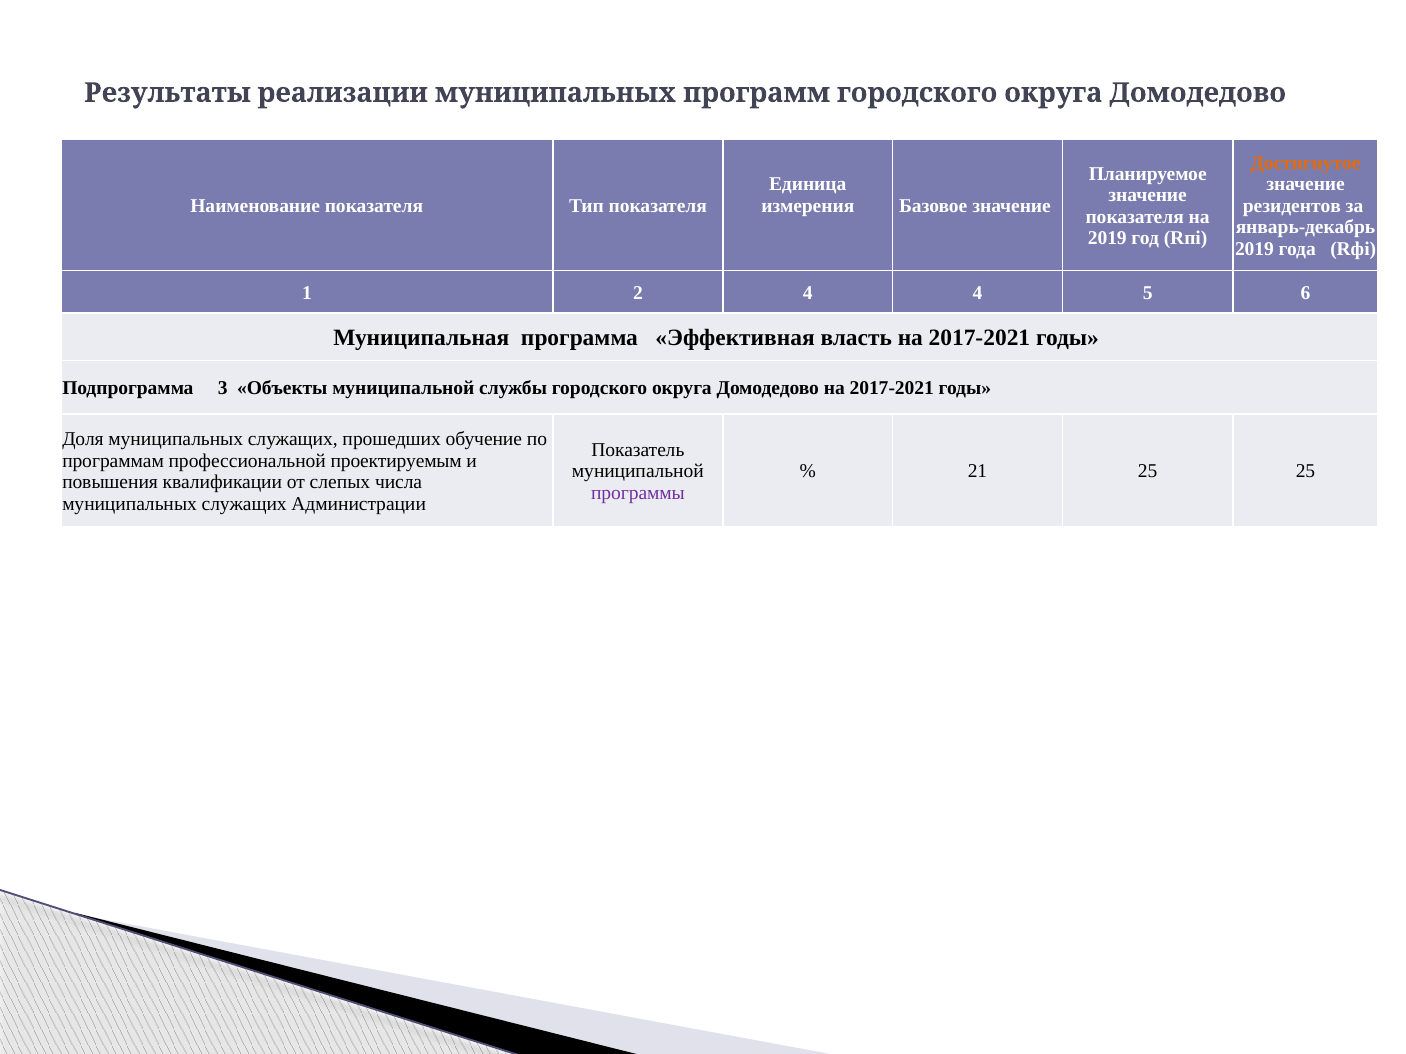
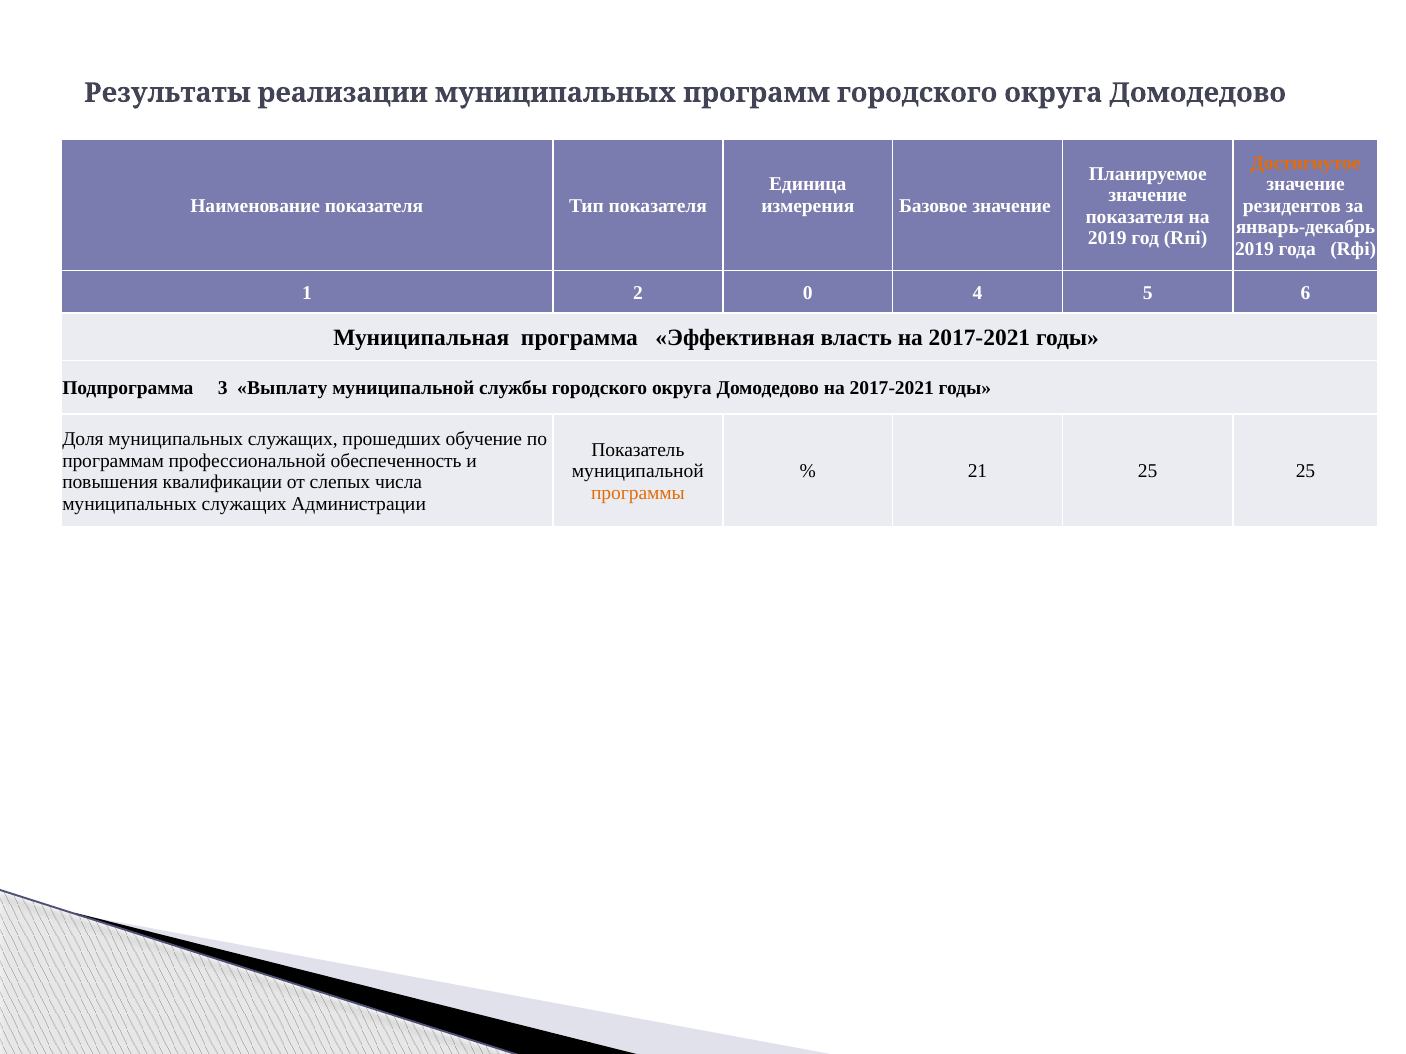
2 4: 4 -> 0
Объекты: Объекты -> Выплату
проектируемым: проектируемым -> обеспеченность
программы colour: purple -> orange
